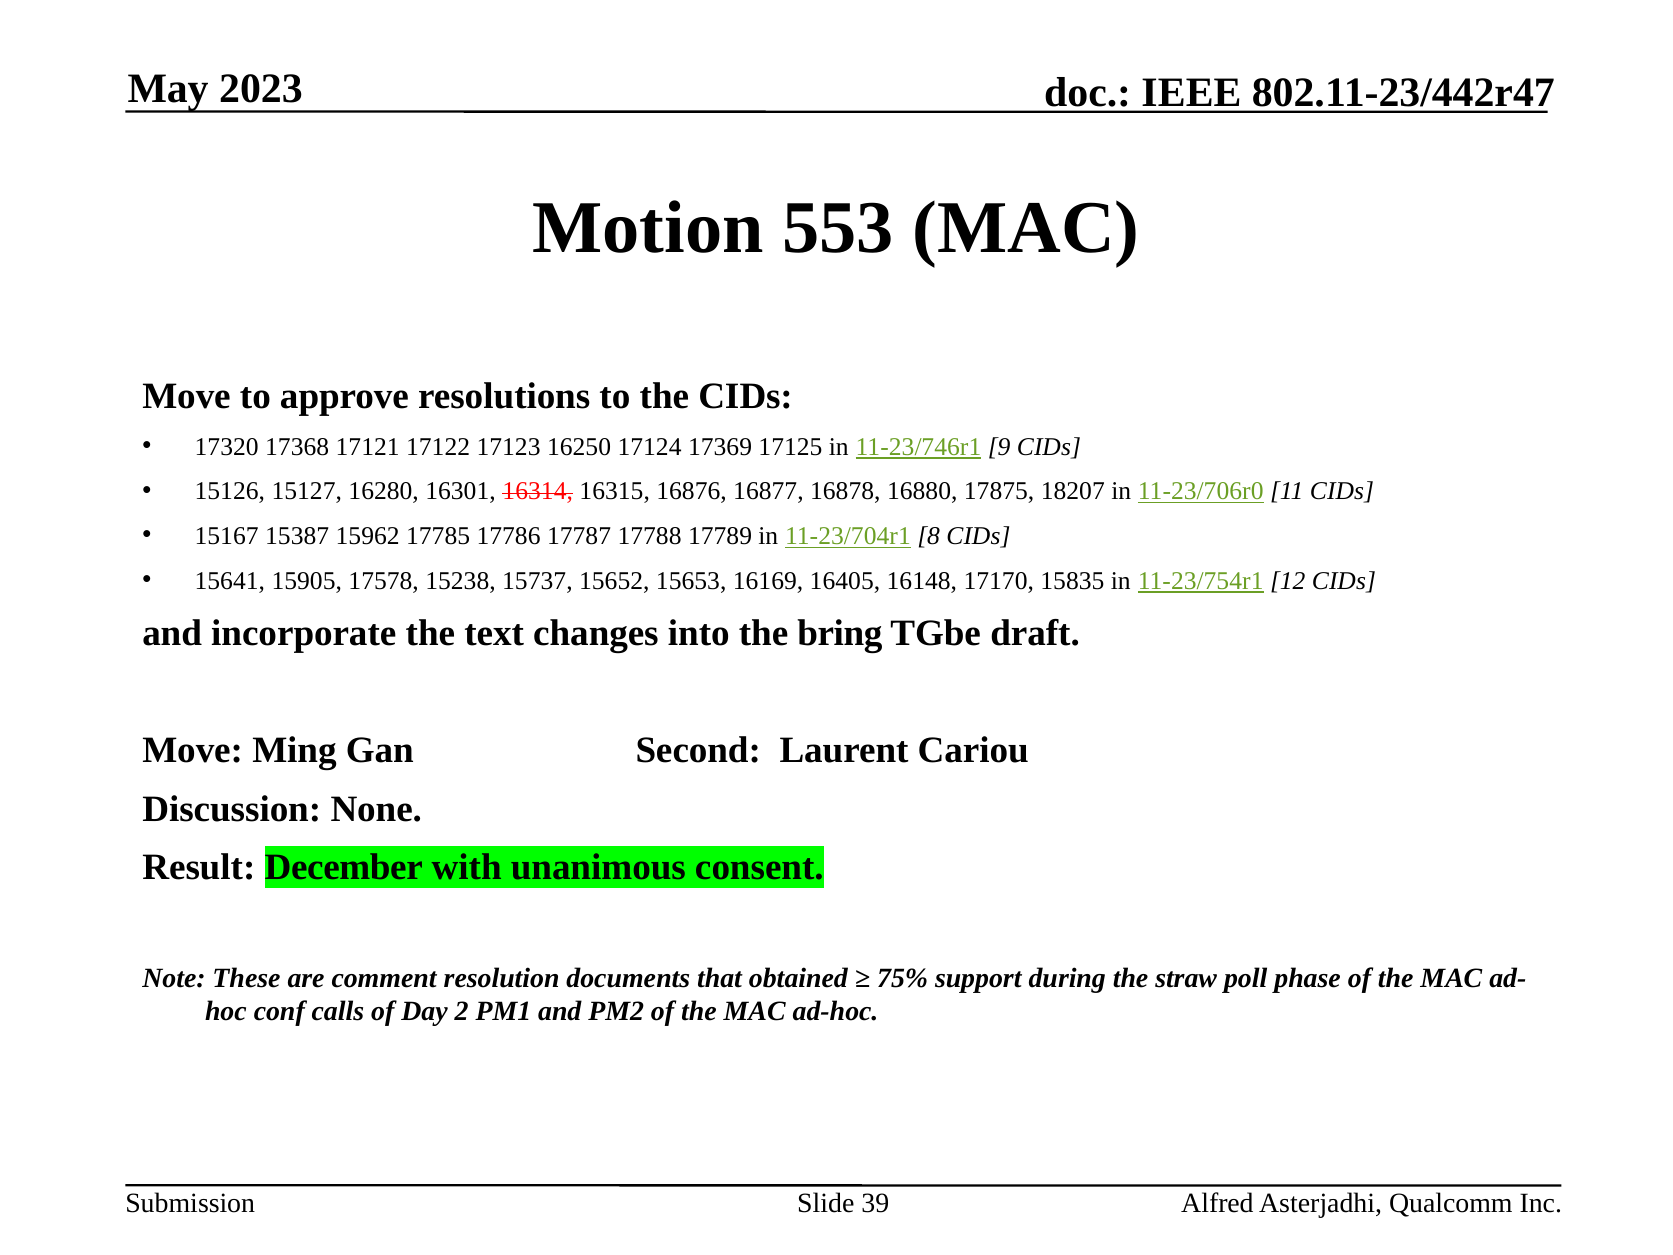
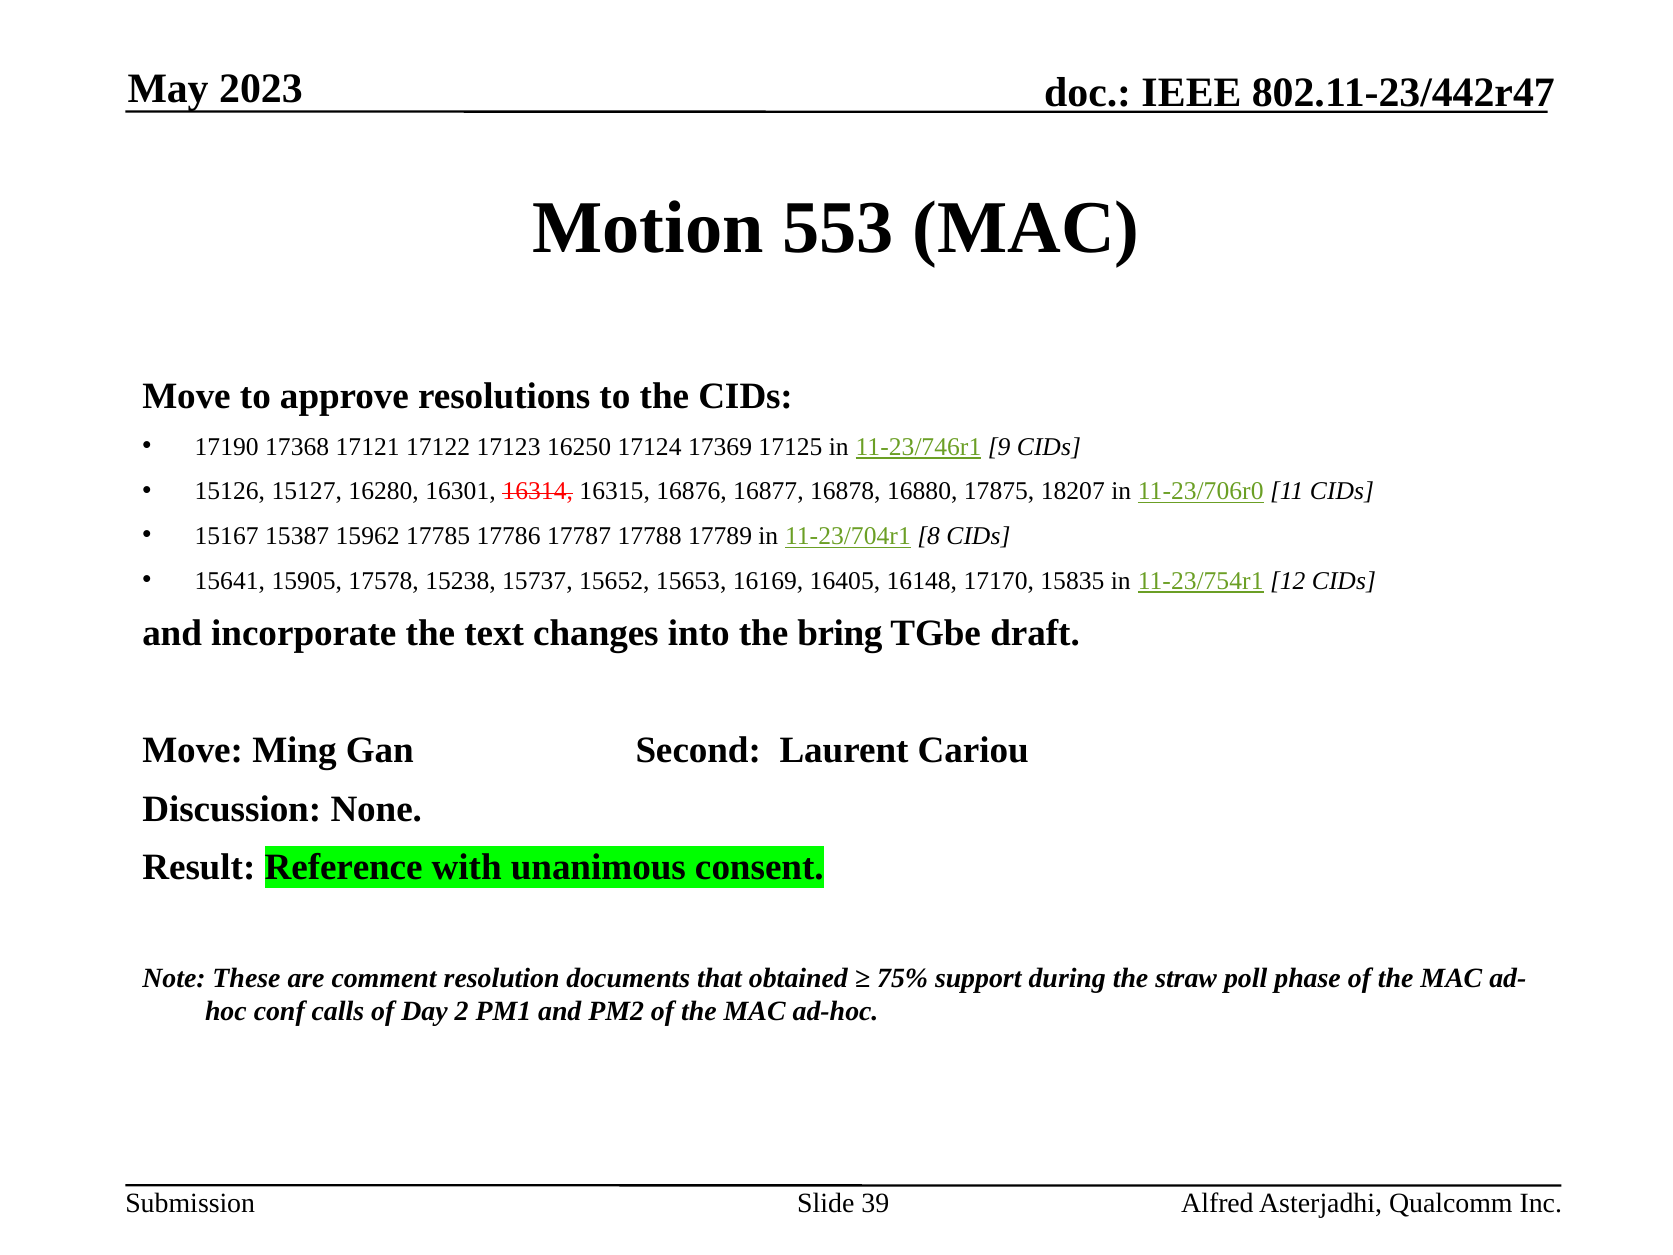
17320: 17320 -> 17190
December: December -> Reference
